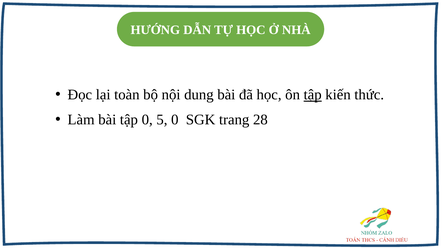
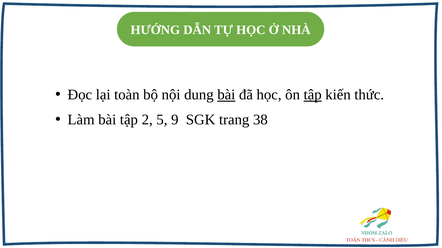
bài at (226, 95) underline: none -> present
tập 0: 0 -> 2
5 0: 0 -> 9
28: 28 -> 38
